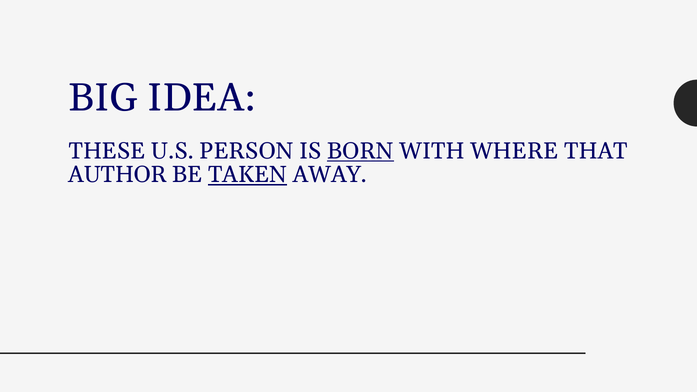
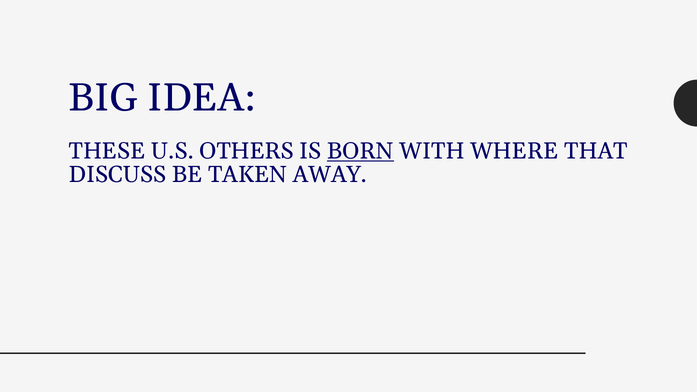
PERSON: PERSON -> OTHERS
AUTHOR: AUTHOR -> DISCUSS
TAKEN underline: present -> none
